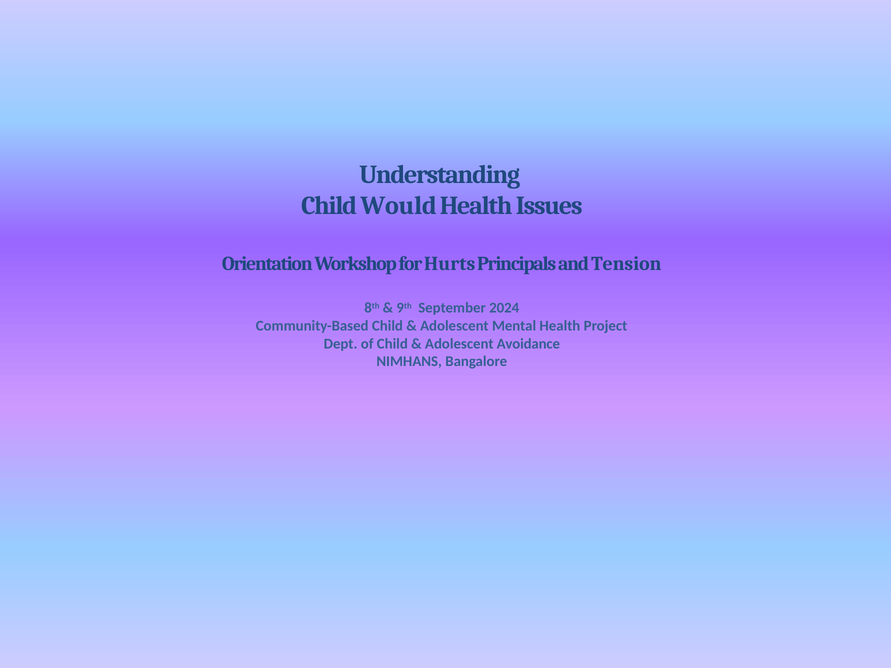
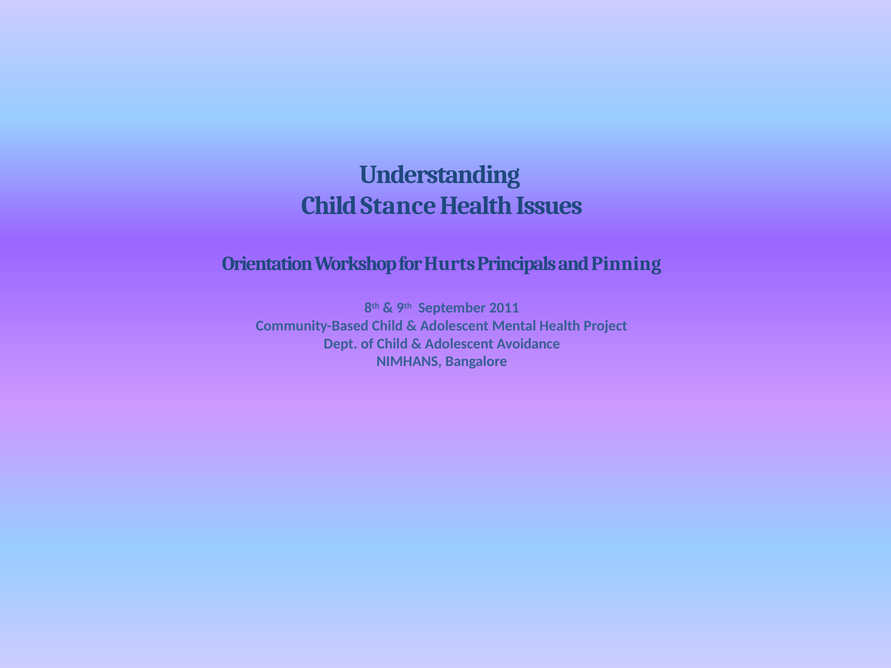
Would: Would -> Stance
Tension: Tension -> Pinning
2024: 2024 -> 2011
